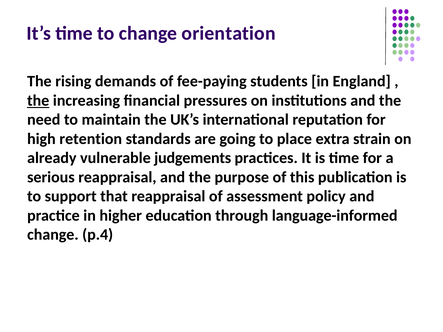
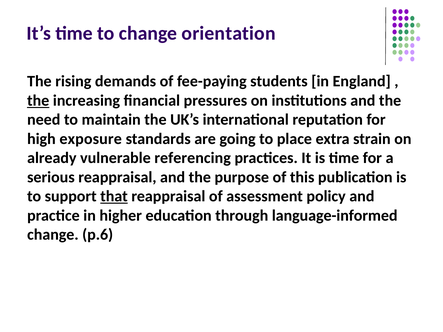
retention: retention -> exposure
judgements: judgements -> referencing
that underline: none -> present
p.4: p.4 -> p.6
